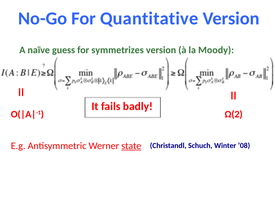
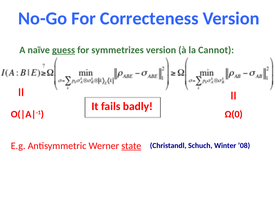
Quantitative: Quantitative -> Correcteness
guess underline: none -> present
Moody: Moody -> Cannot
Ω(2: Ω(2 -> Ω(0
